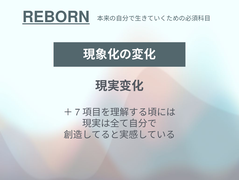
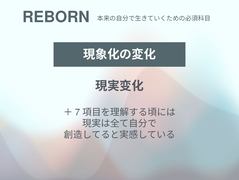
REBORN underline: present -> none
